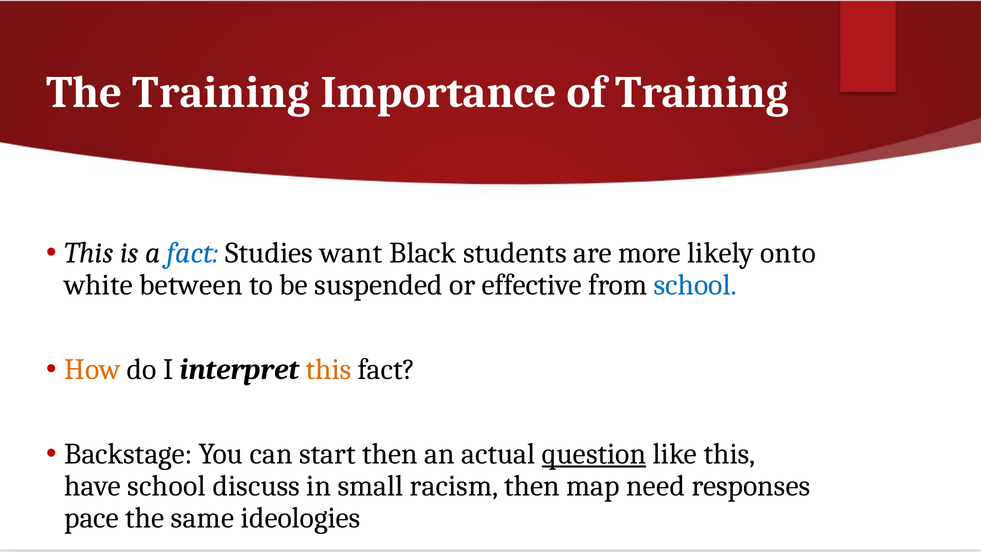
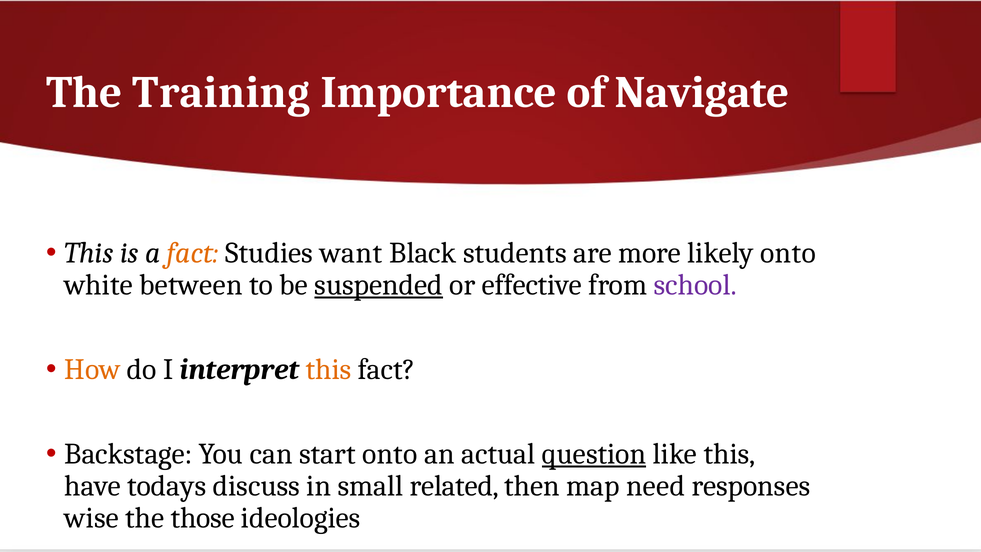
of Training: Training -> Navigate
fact at (193, 253) colour: blue -> orange
suspended underline: none -> present
school at (695, 285) colour: blue -> purple
start then: then -> onto
have school: school -> todays
racism: racism -> related
pace: pace -> wise
same: same -> those
